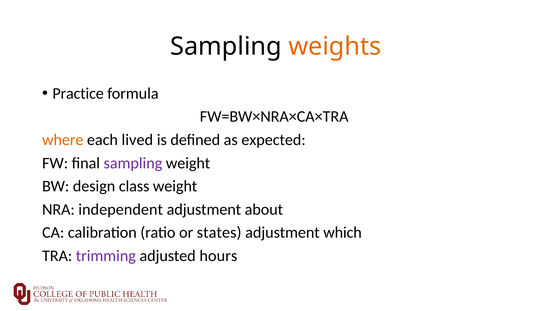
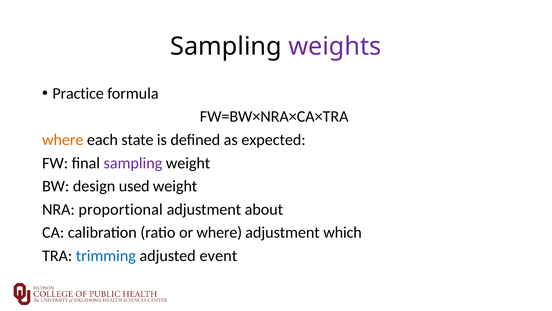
weights colour: orange -> purple
lived: lived -> state
class: class -> used
independent: independent -> proportional
or states: states -> where
trimming colour: purple -> blue
hours: hours -> event
